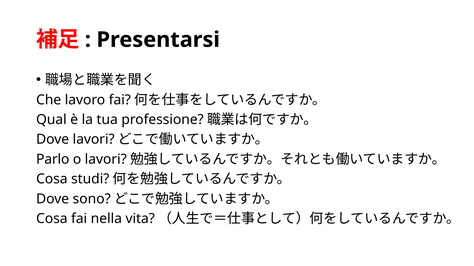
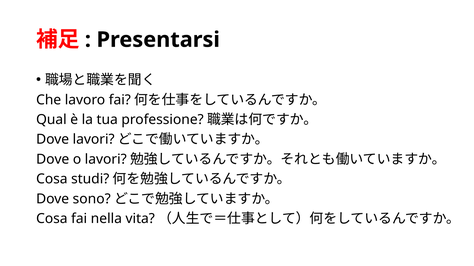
Parlo at (53, 160): Parlo -> Dove
